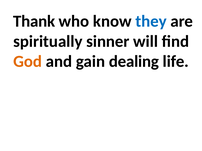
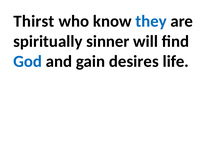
Thank: Thank -> Thirst
God colour: orange -> blue
dealing: dealing -> desires
